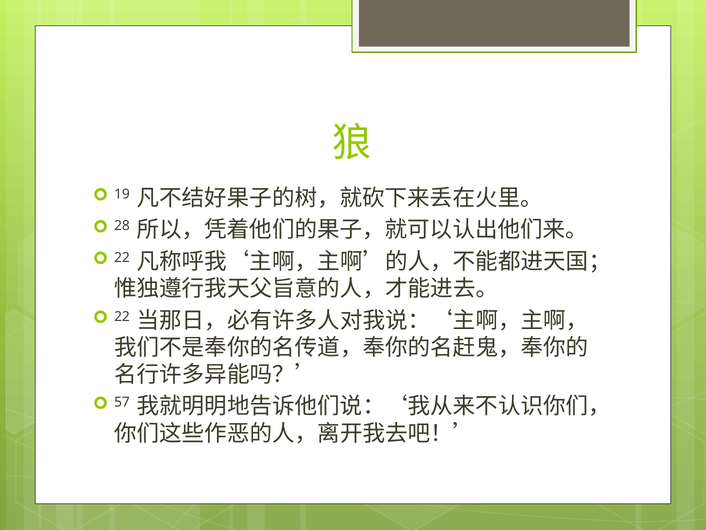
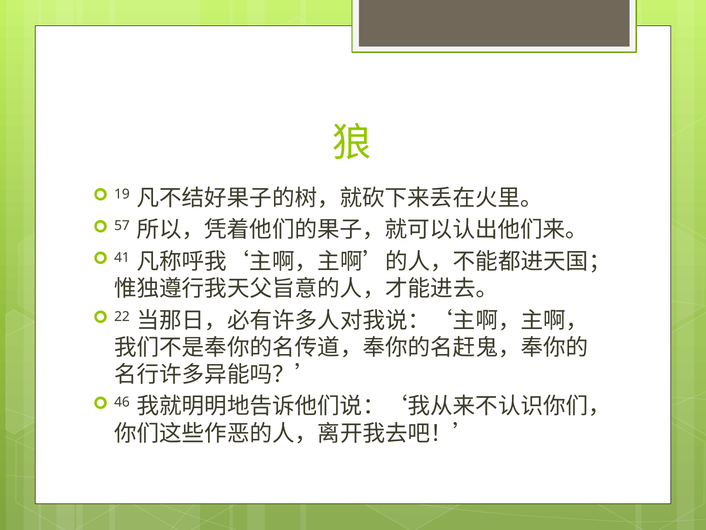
28: 28 -> 57
22 at (122, 257): 22 -> 41
57: 57 -> 46
